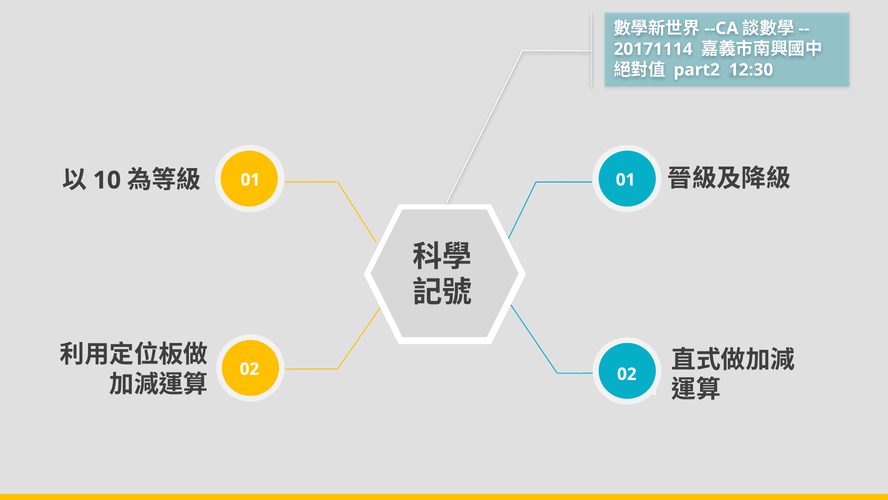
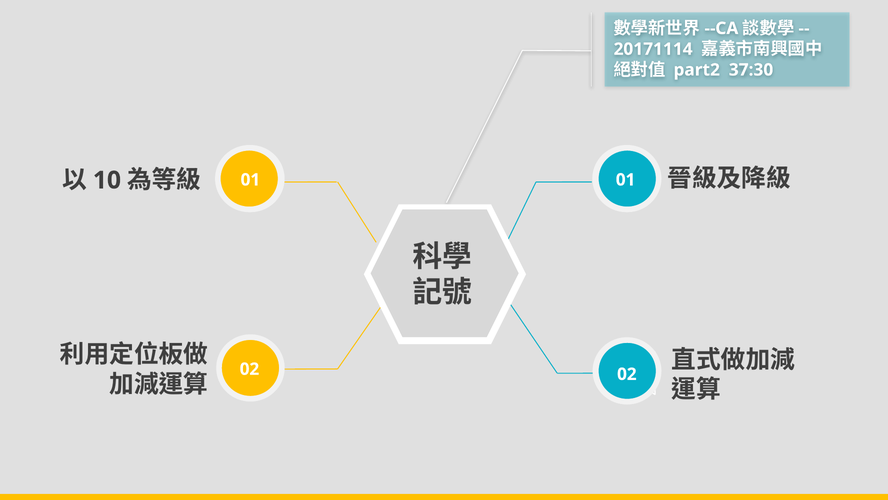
12:30: 12:30 -> 37:30
